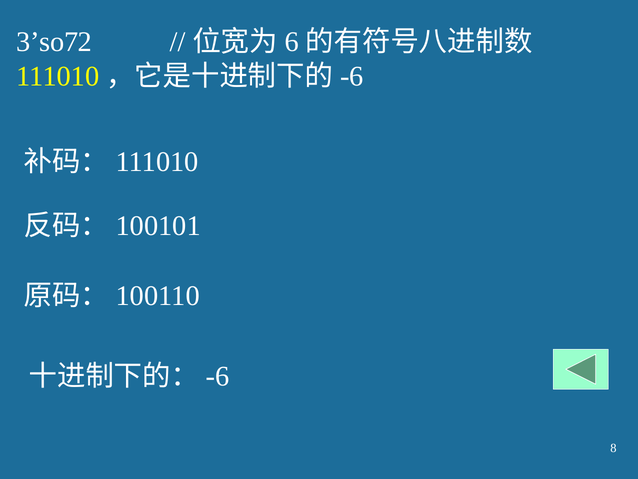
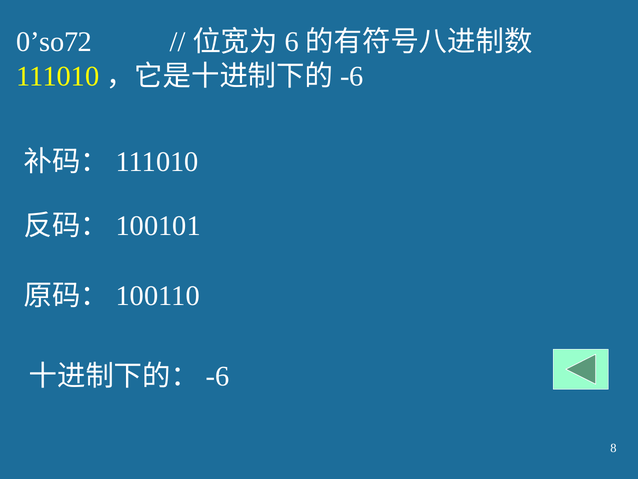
3’so72: 3’so72 -> 0’so72
